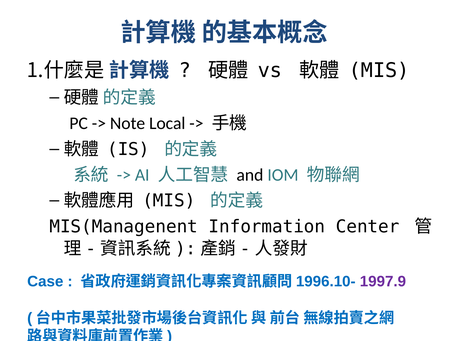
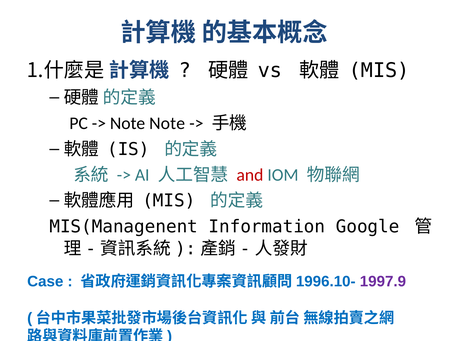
Note Local: Local -> Note
and colour: black -> red
Center: Center -> Google
